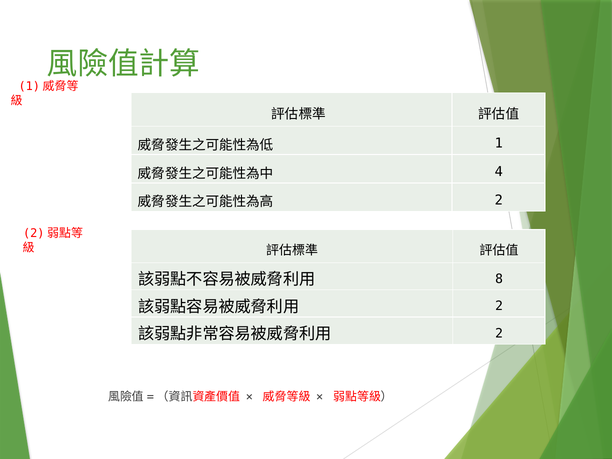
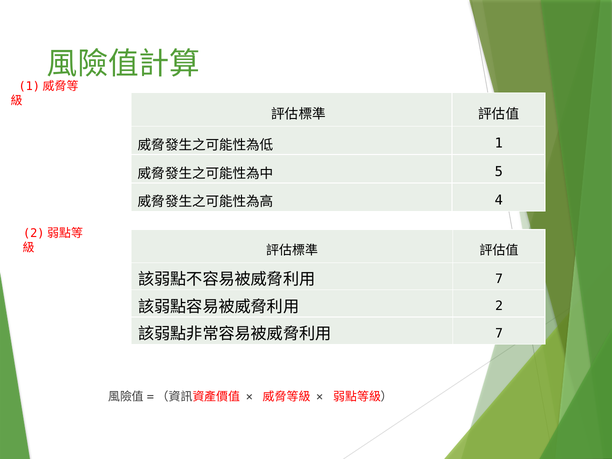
4: 4 -> 5
2 at (499, 200): 2 -> 4
8 at (499, 279): 8 -> 7
2 at (499, 333): 2 -> 7
